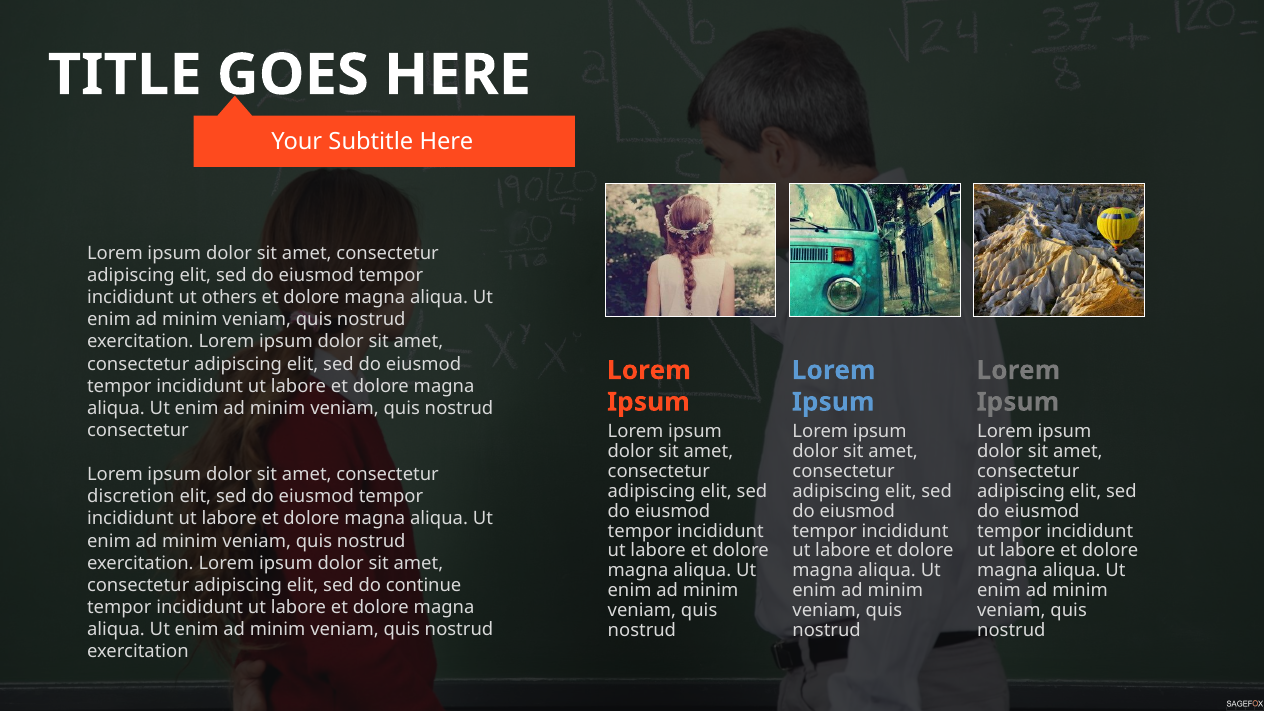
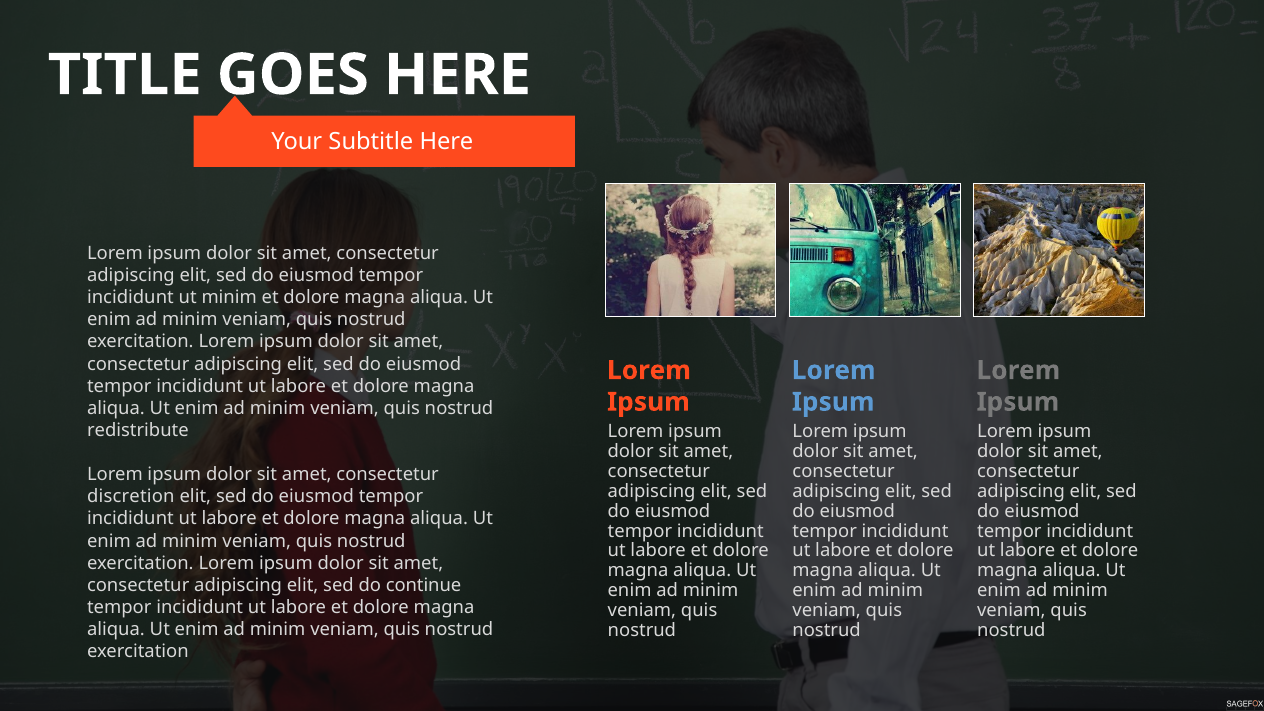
ut others: others -> minim
consectetur at (138, 430): consectetur -> redistribute
